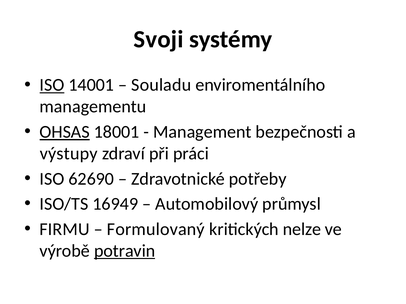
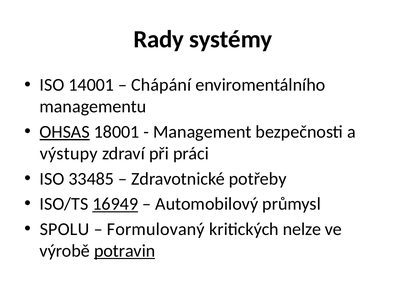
Svoji: Svoji -> Rady
ISO at (52, 85) underline: present -> none
Souladu: Souladu -> Chápání
62690: 62690 -> 33485
16949 underline: none -> present
FIRMU: FIRMU -> SPOLU
